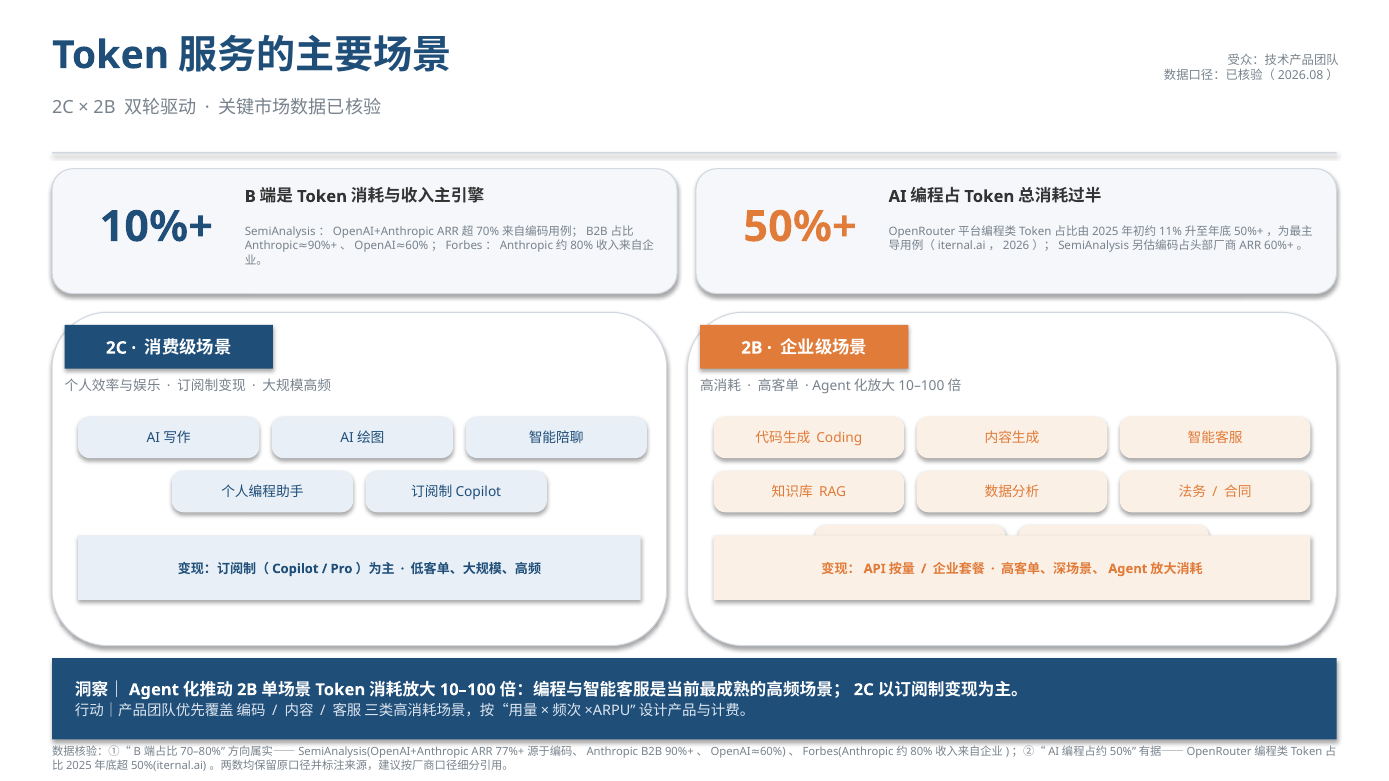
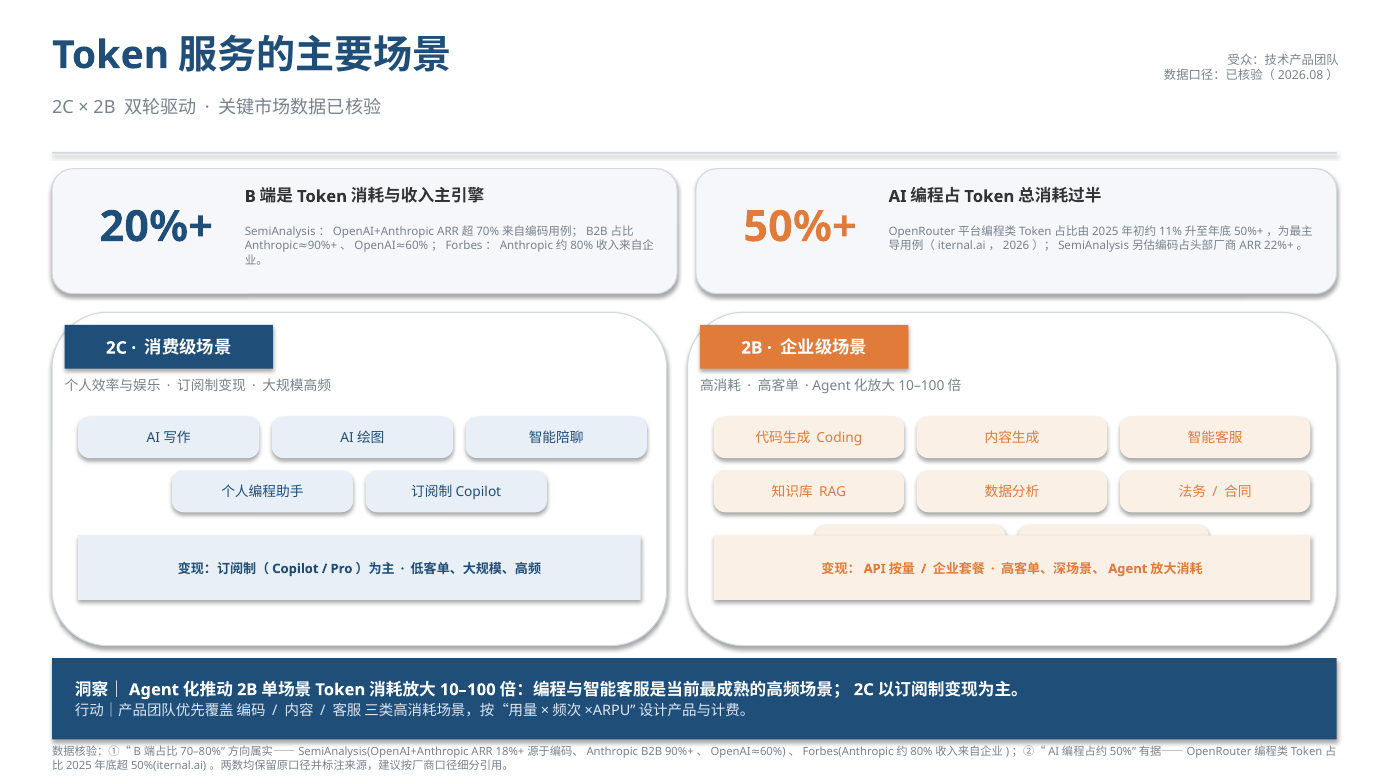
10%+: 10%+ -> 20%+
60%+: 60%+ -> 22%+
77%+: 77%+ -> 18%+
